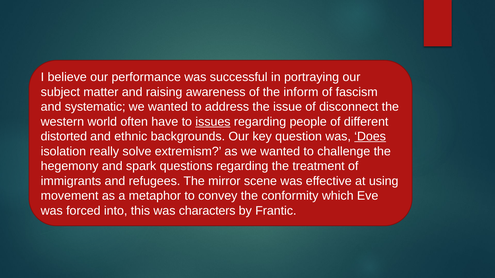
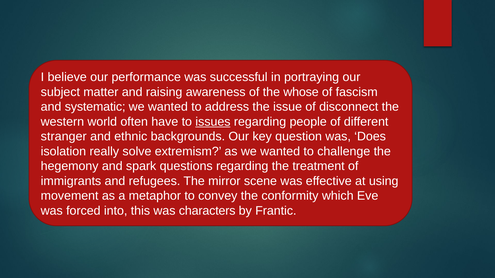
inform: inform -> whose
distorted: distorted -> stranger
Does underline: present -> none
